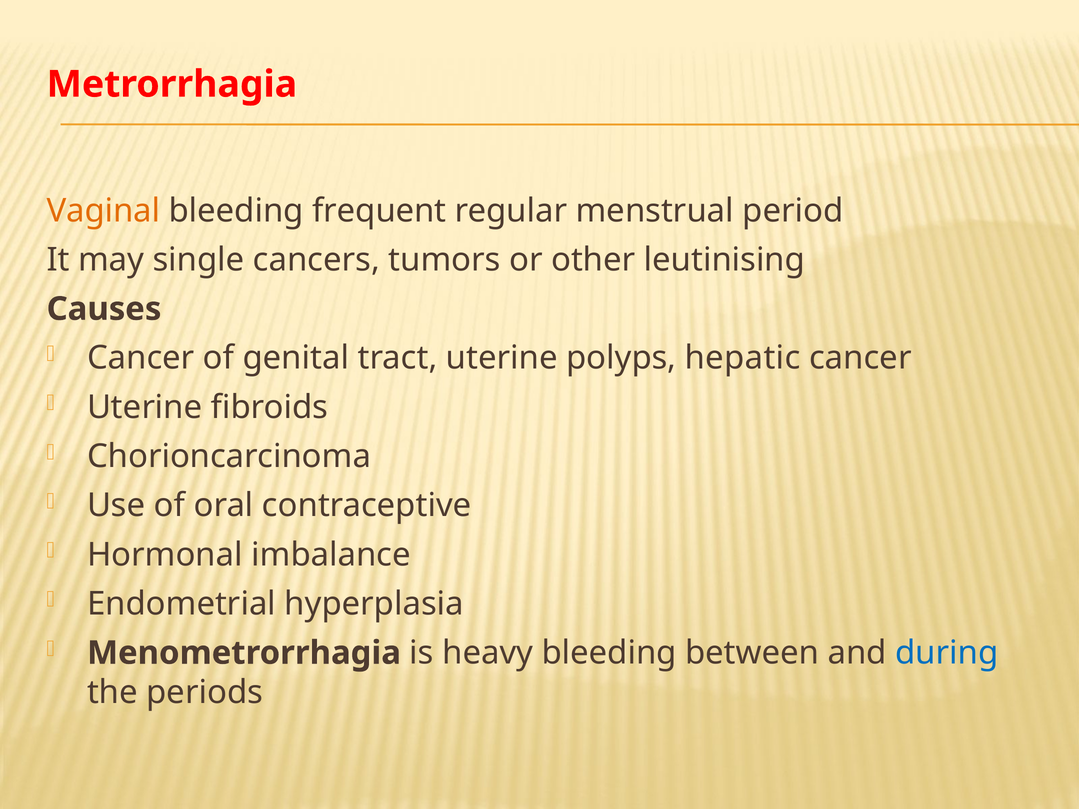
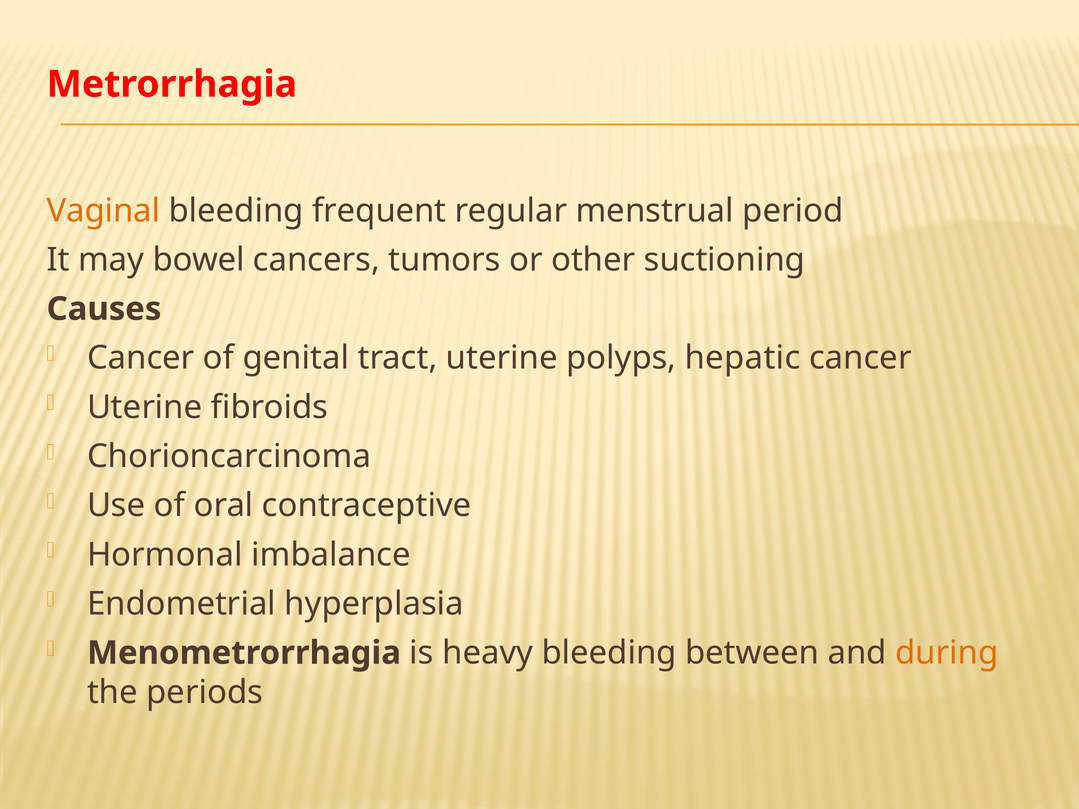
single: single -> bowel
leutinising: leutinising -> suctioning
during colour: blue -> orange
